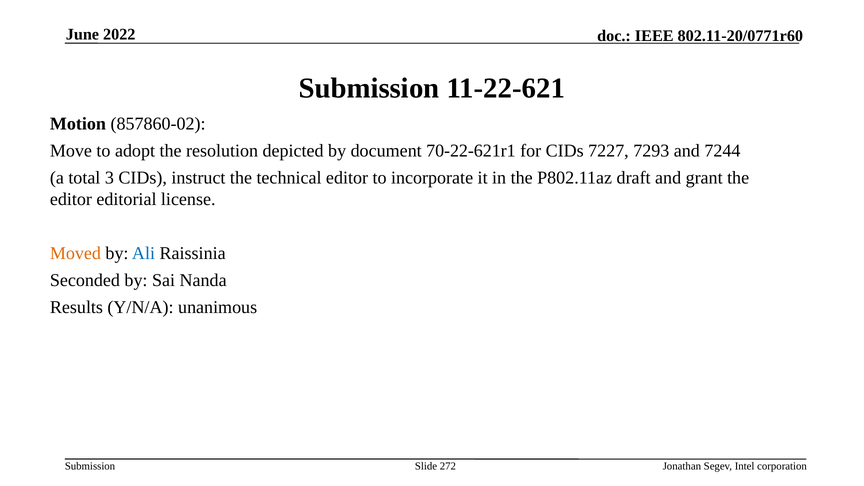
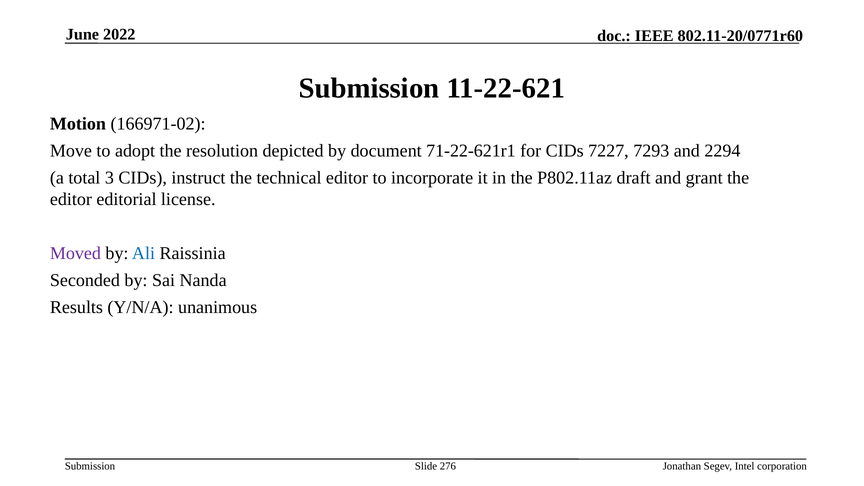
857860-02: 857860-02 -> 166971-02
70-22-621r1: 70-22-621r1 -> 71-22-621r1
7244: 7244 -> 2294
Moved colour: orange -> purple
272: 272 -> 276
